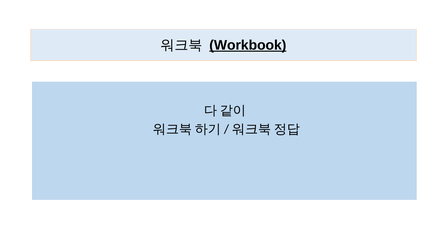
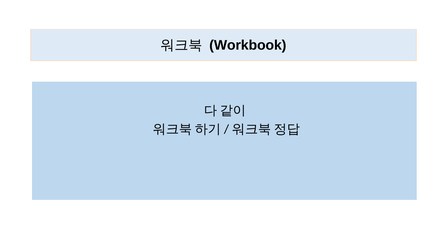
Workbook underline: present -> none
